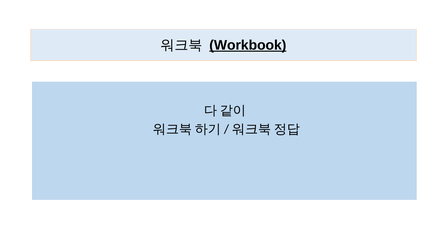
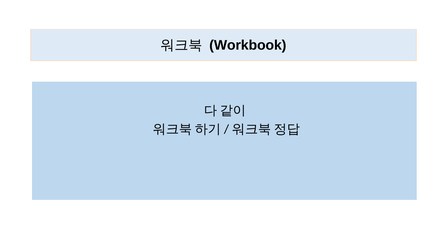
Workbook underline: present -> none
